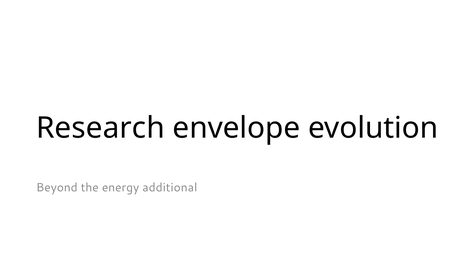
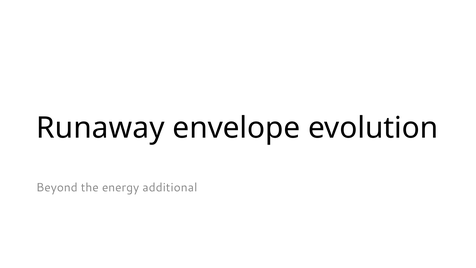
Research: Research -> Runaway
